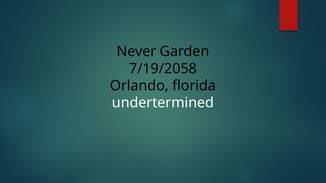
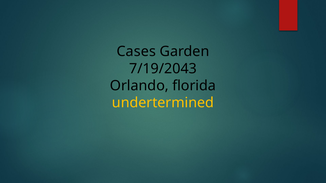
Never: Never -> Cases
7/19/2058: 7/19/2058 -> 7/19/2043
undertermined colour: white -> yellow
